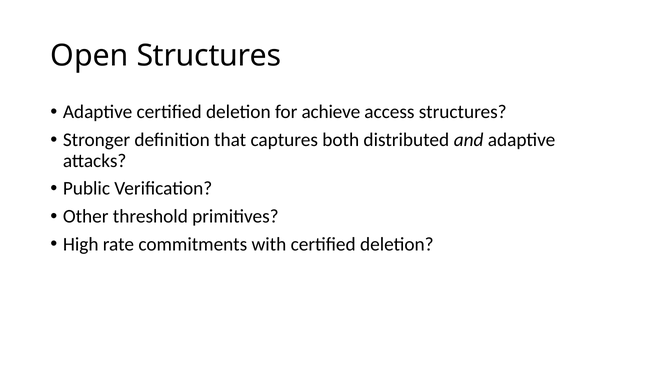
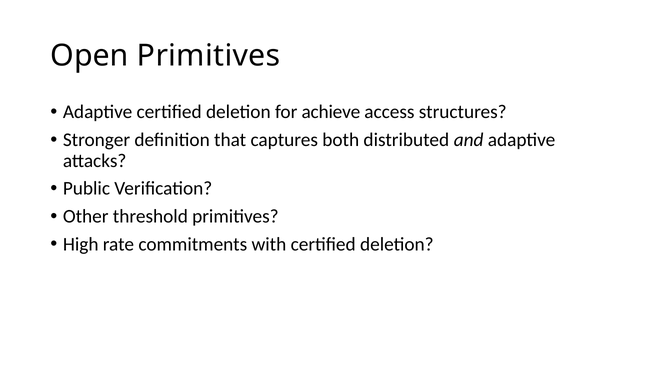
Open Structures: Structures -> Primitives
